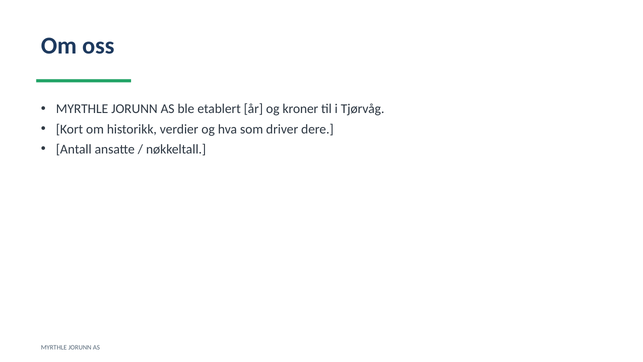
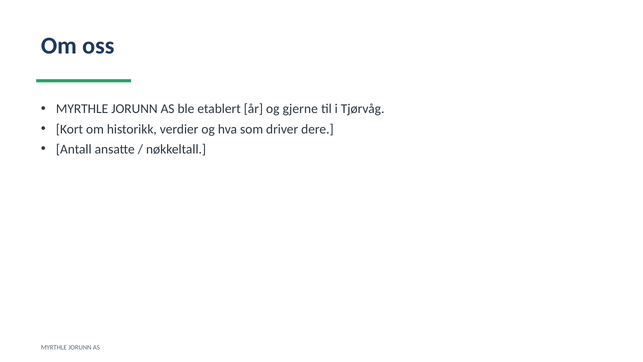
kroner: kroner -> gjerne
